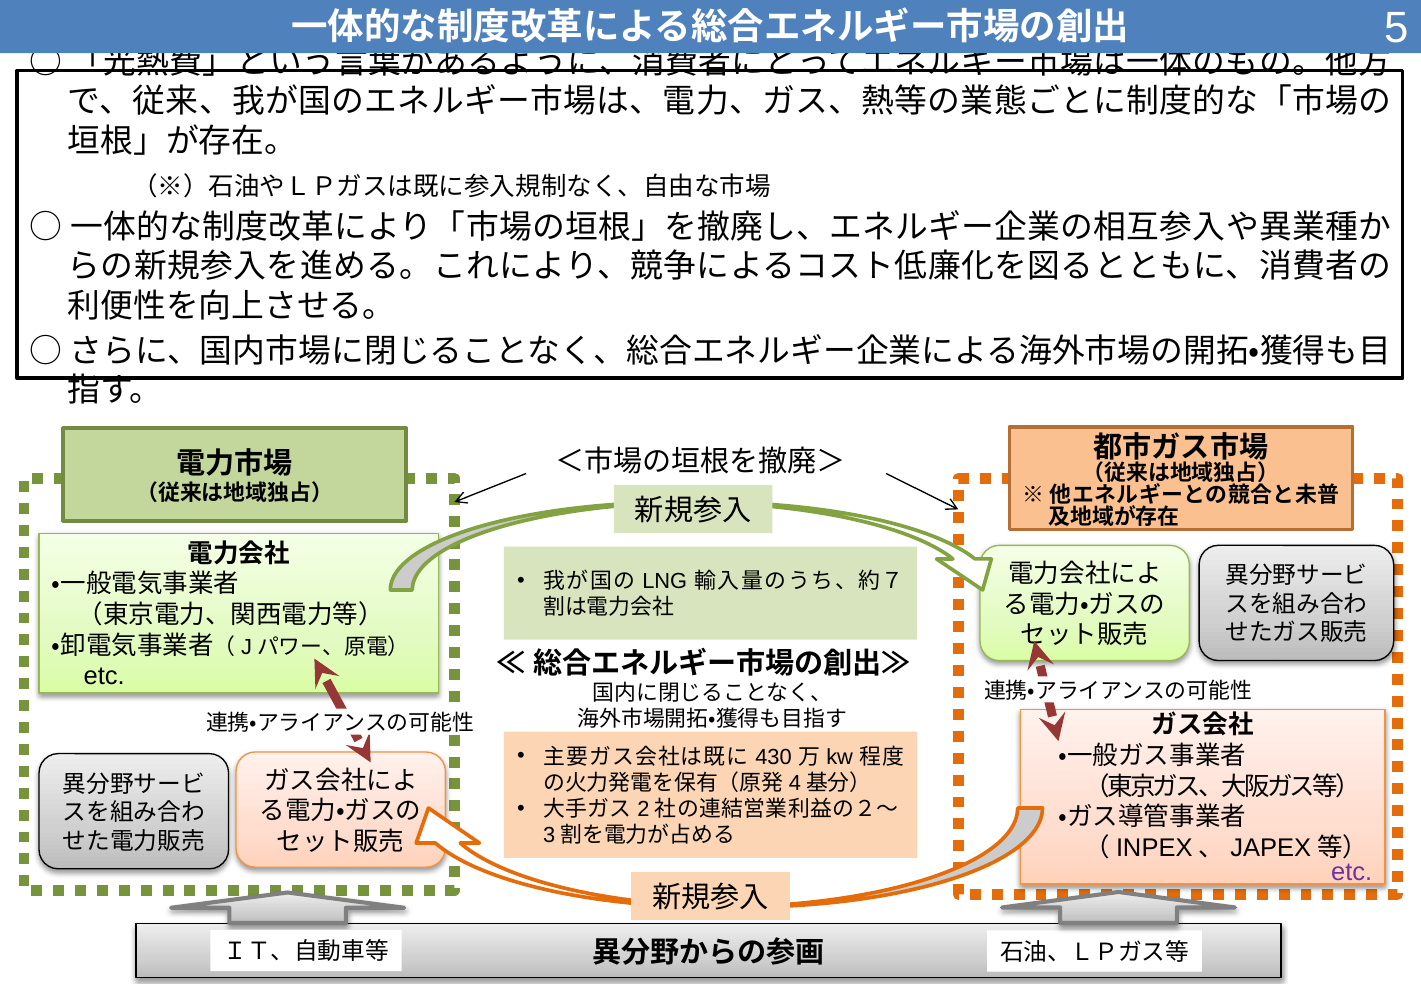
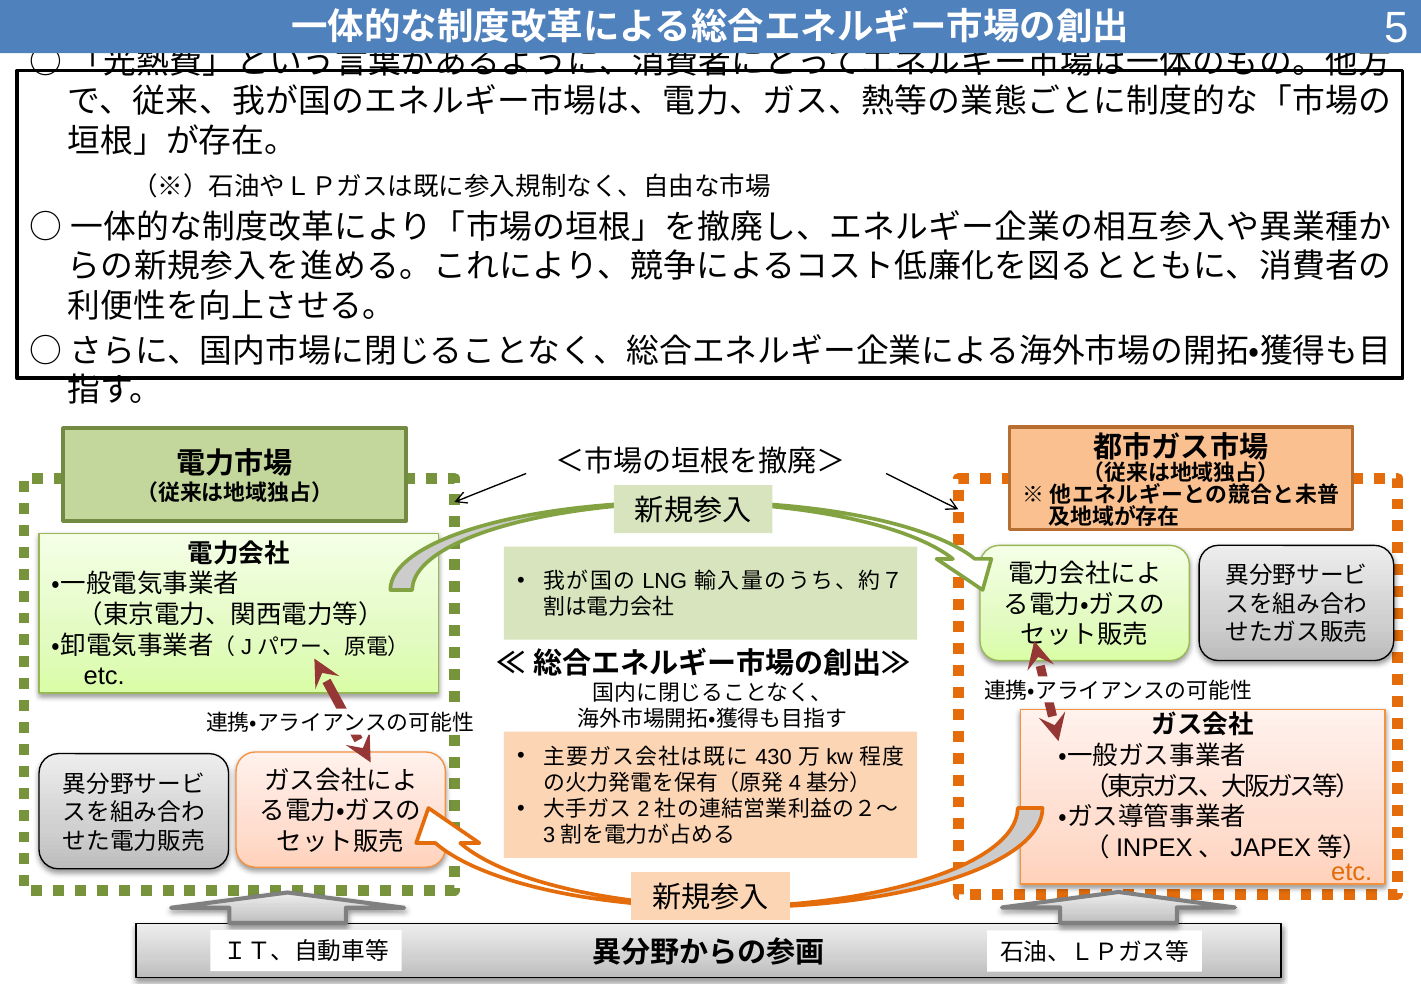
etc at (1352, 871) colour: purple -> orange
